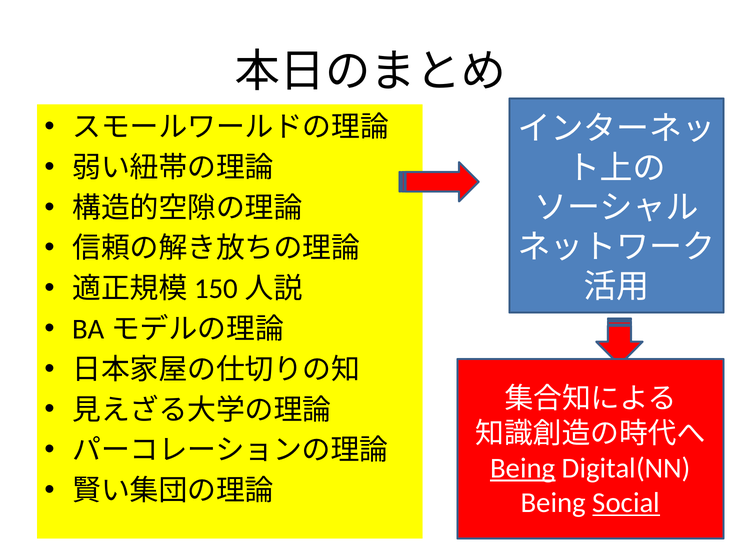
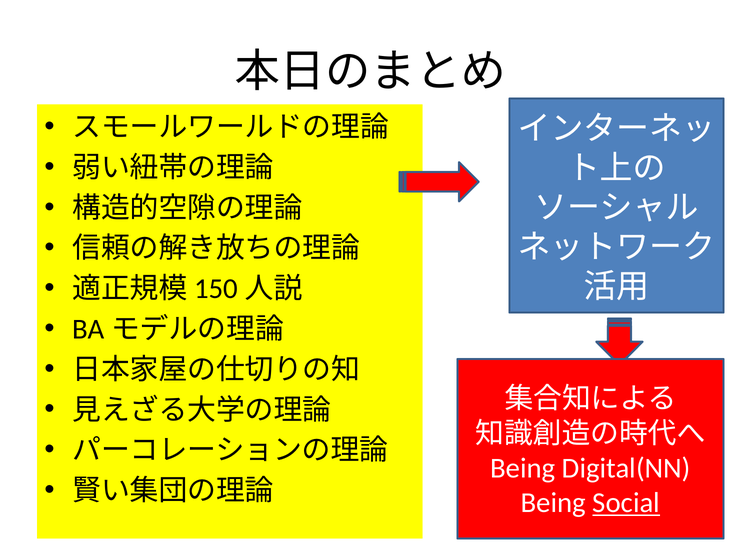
Being at (523, 468) underline: present -> none
